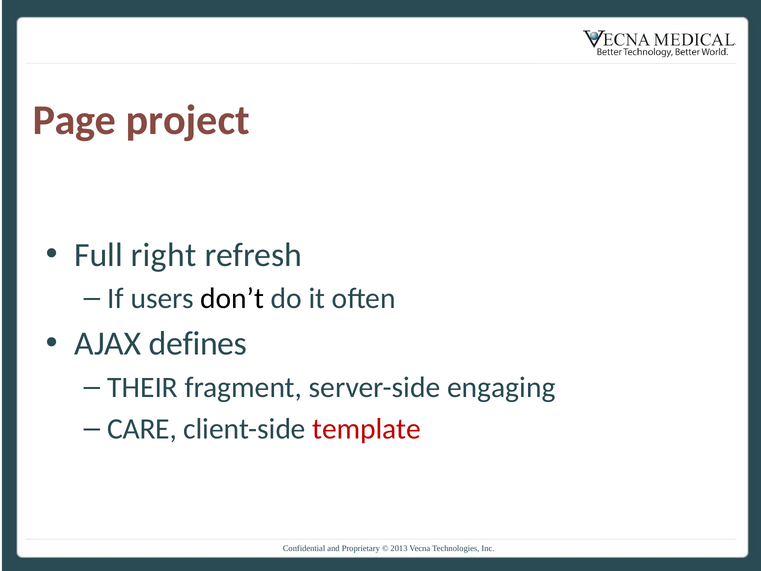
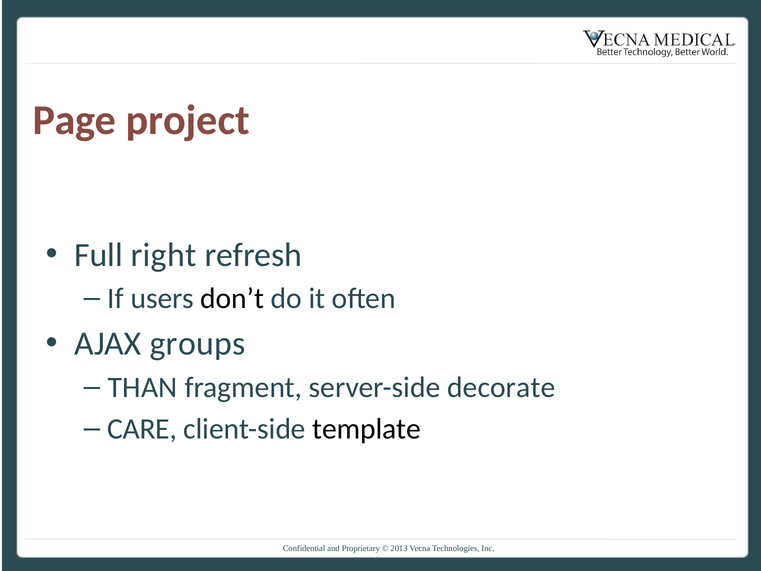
defines: defines -> groups
THEIR: THEIR -> THAN
engaging: engaging -> decorate
template colour: red -> black
